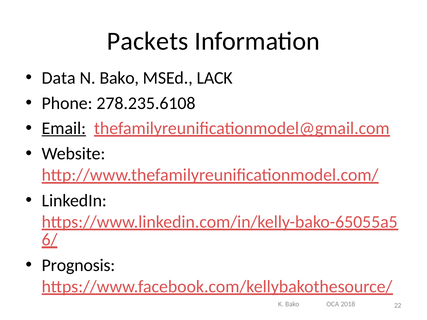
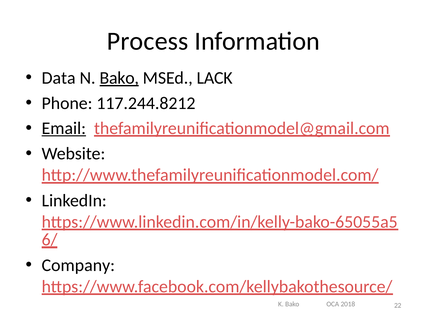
Packets: Packets -> Process
Bako at (119, 78) underline: none -> present
278.235.6108: 278.235.6108 -> 117.244.8212
Prognosis: Prognosis -> Company
